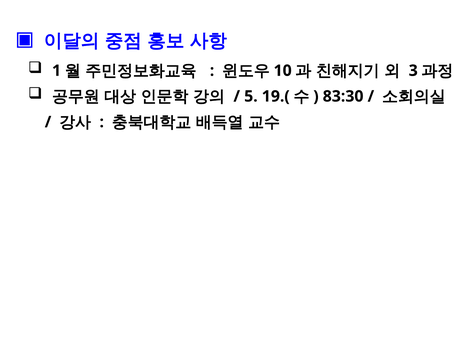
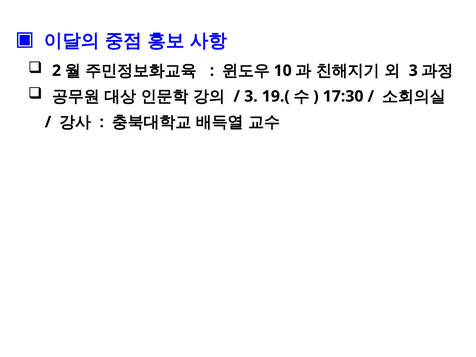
1: 1 -> 2
5 at (251, 96): 5 -> 3
83:30: 83:30 -> 17:30
